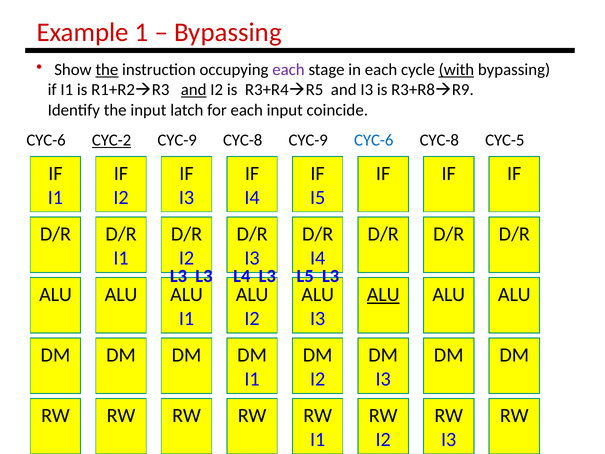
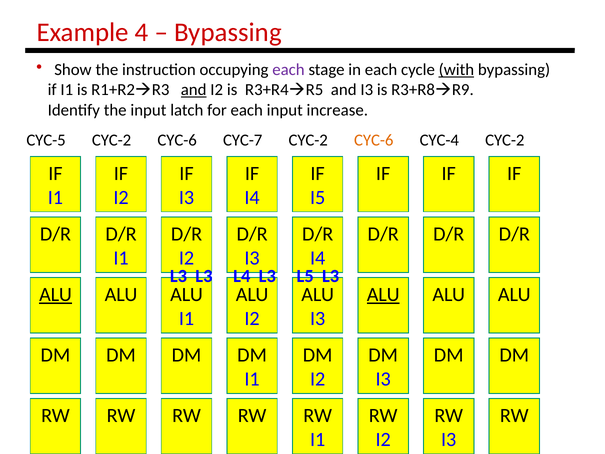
1: 1 -> 4
the at (107, 70) underline: present -> none
coincide: coincide -> increase
CYC-6 at (46, 140): CYC-6 -> CYC-5
CYC-2 at (112, 140) underline: present -> none
CYC-9 at (177, 140): CYC-9 -> CYC-6
CYC-8 at (243, 140): CYC-8 -> CYC-7
CYC-9 at (308, 140): CYC-9 -> CYC-2
CYC-6 at (374, 140) colour: blue -> orange
CYC-8 at (439, 140): CYC-8 -> CYC-4
CYC-5 at (505, 140): CYC-5 -> CYC-2
ALU at (56, 294) underline: none -> present
